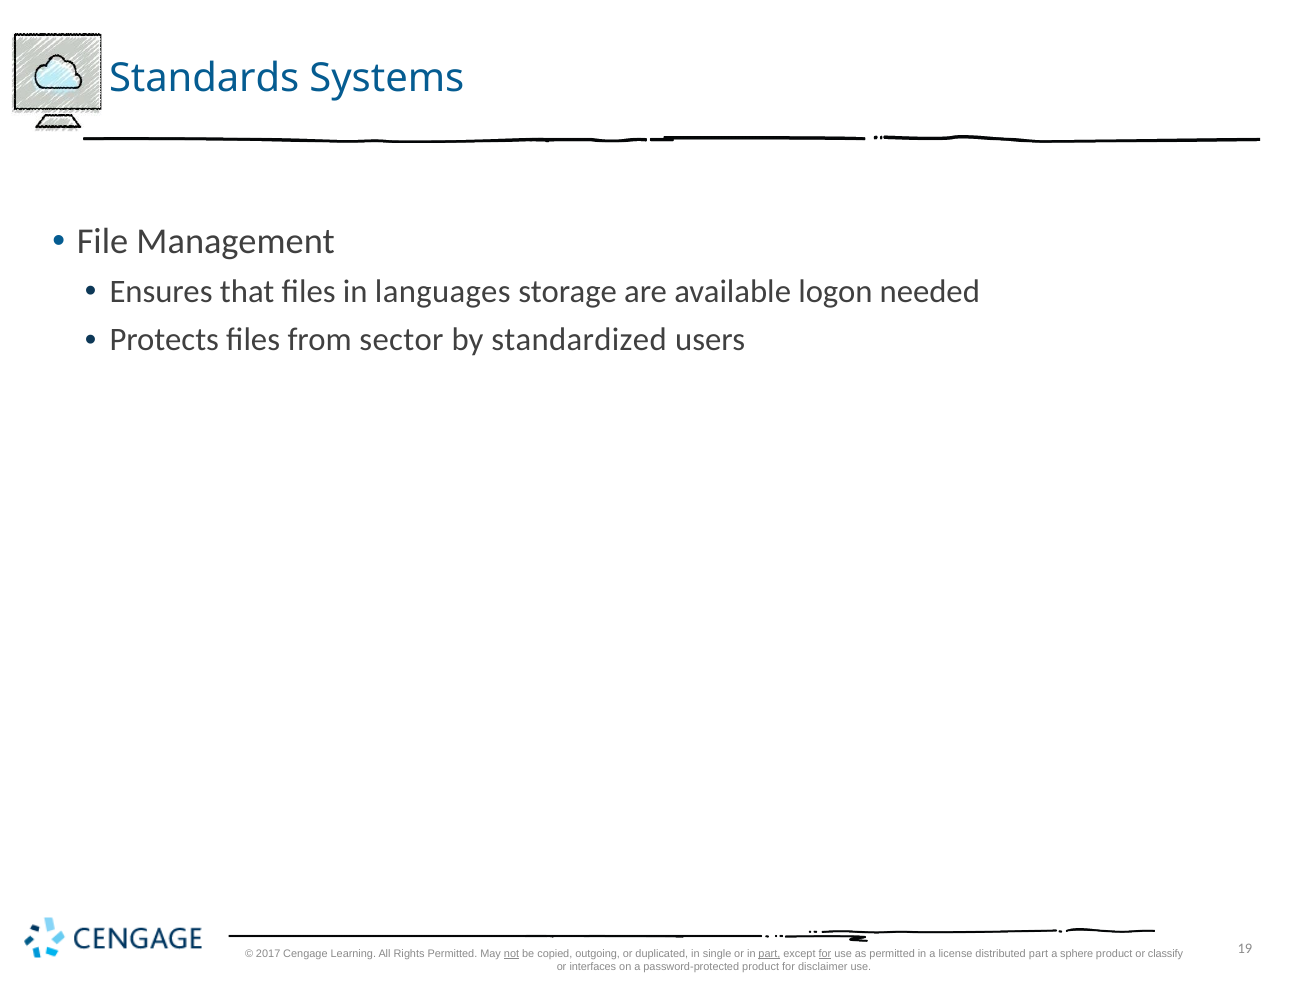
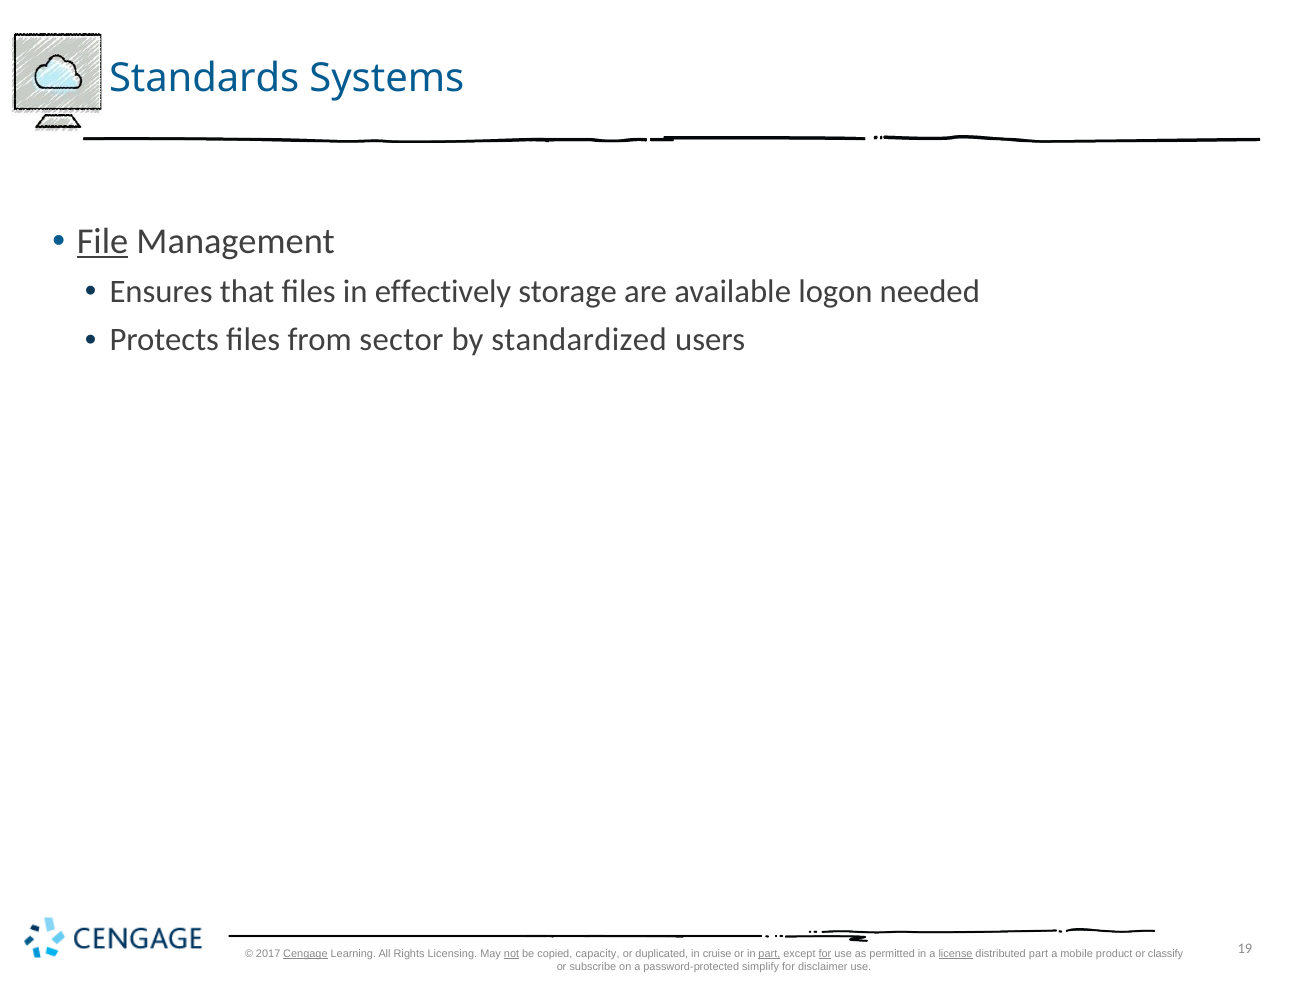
File underline: none -> present
languages: languages -> effectively
Cengage underline: none -> present
Rights Permitted: Permitted -> Licensing
outgoing: outgoing -> capacity
single: single -> cruise
license underline: none -> present
sphere: sphere -> mobile
interfaces: interfaces -> subscribe
password-protected product: product -> simplify
